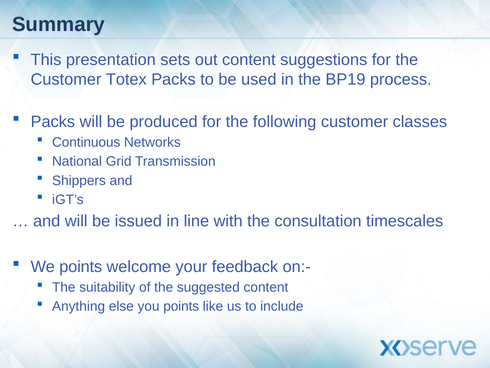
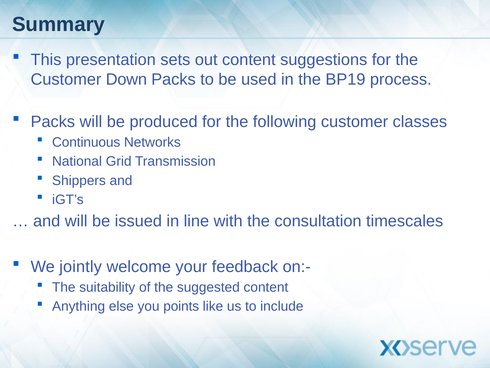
Totex: Totex -> Down
We points: points -> jointly
